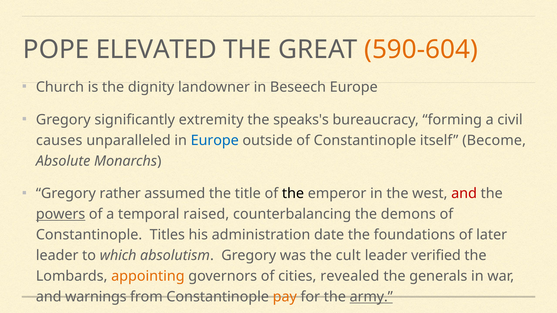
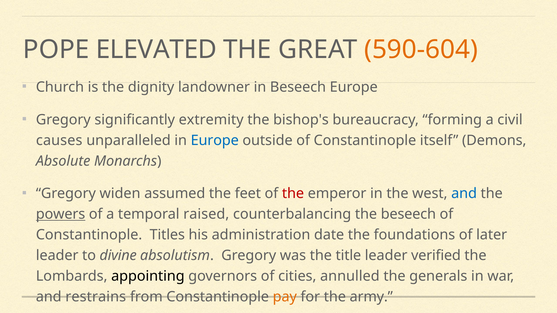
speaks's: speaks's -> bishop's
Become: Become -> Demons
rather: rather -> widen
title: title -> feet
the at (293, 194) colour: black -> red
and at (464, 194) colour: red -> blue
the demons: demons -> beseech
which: which -> divine
cult: cult -> title
appointing colour: orange -> black
revealed: revealed -> annulled
warnings: warnings -> restrains
army underline: present -> none
